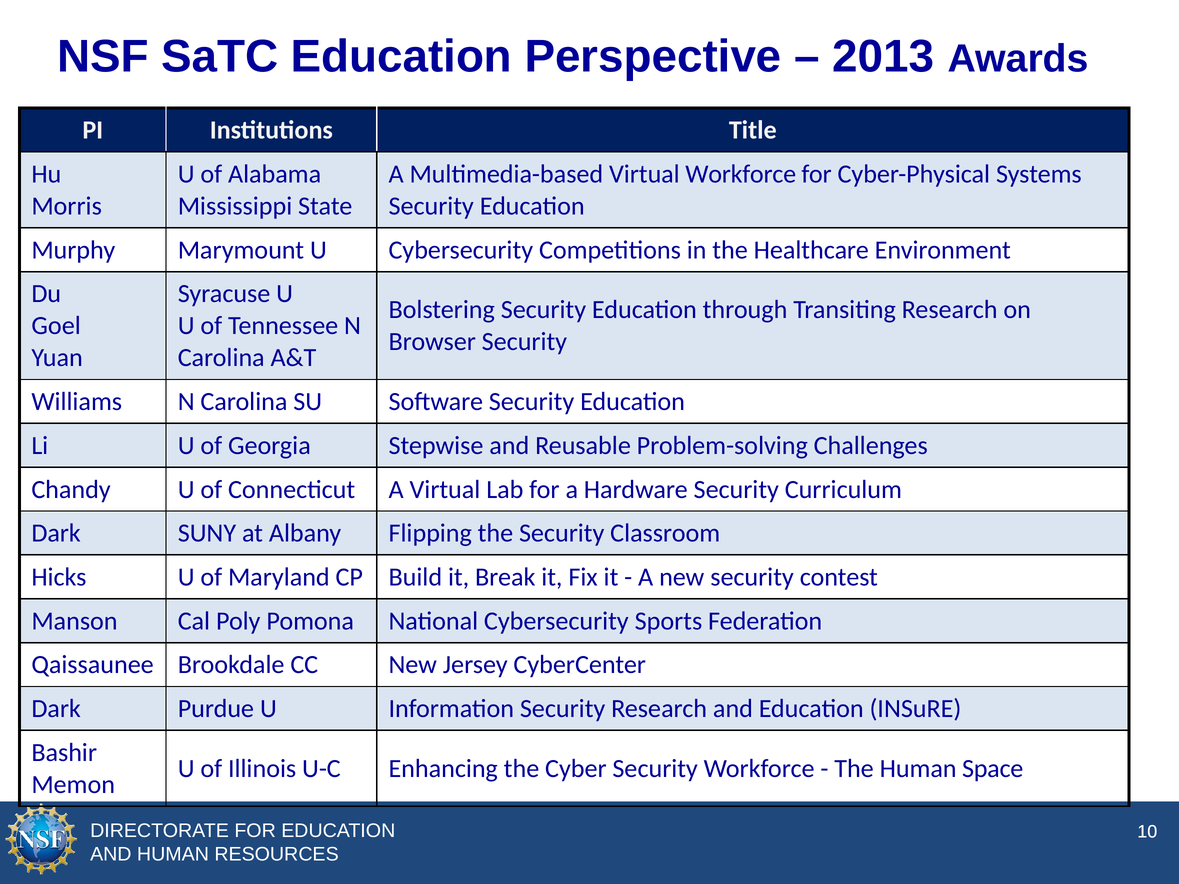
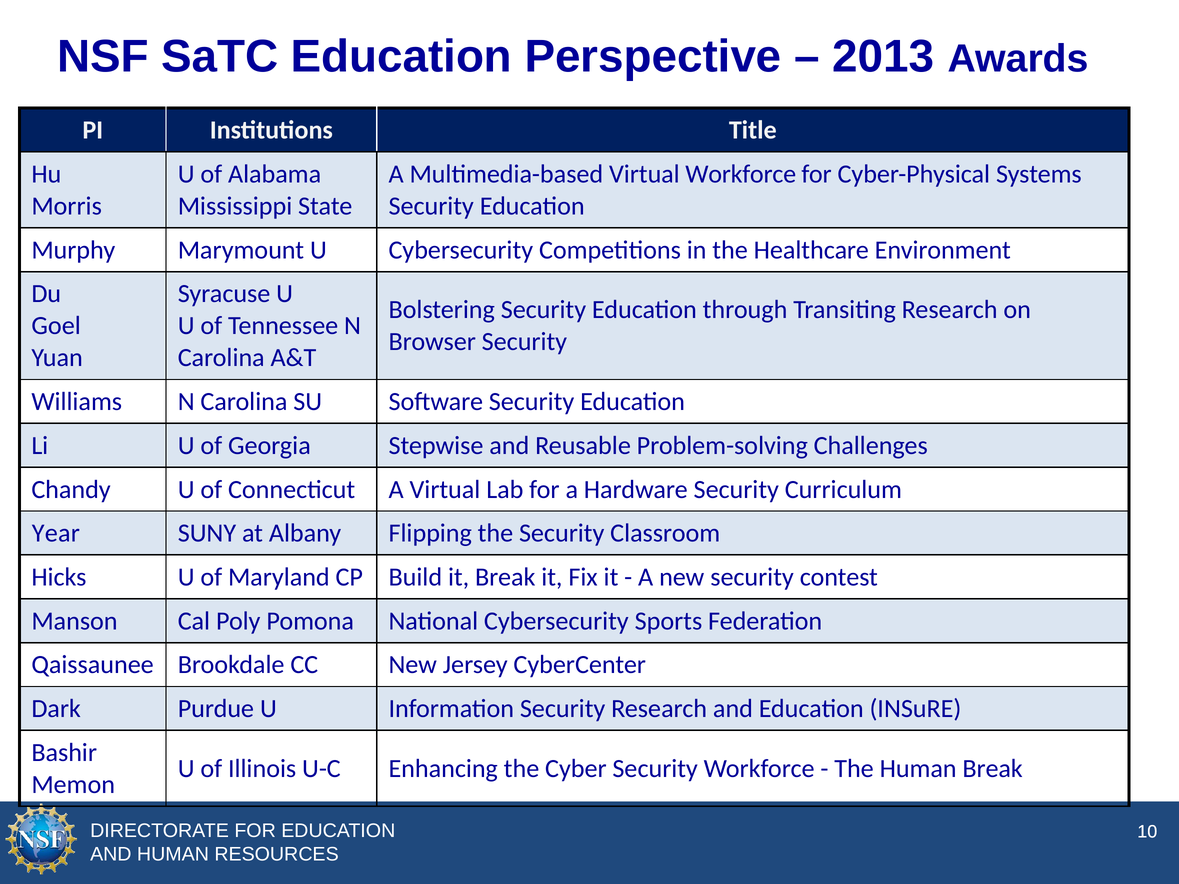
Dark at (56, 533): Dark -> Year
Human Space: Space -> Break
